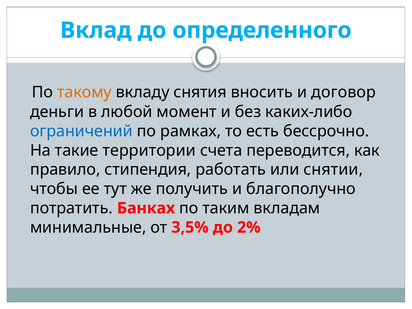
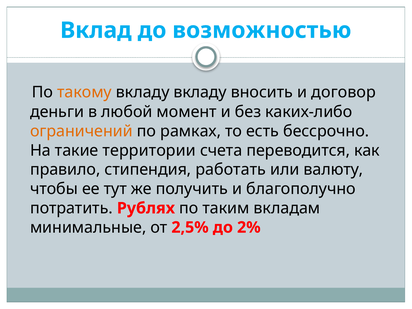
определенного: определенного -> возможностью
вкладу снятия: снятия -> вкладу
ограничений colour: blue -> orange
снятии: снятии -> валюту
Банках: Банках -> Рублях
3,5%: 3,5% -> 2,5%
